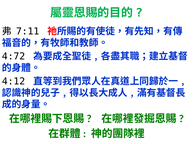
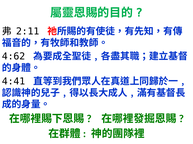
7:11: 7:11 -> 2:11
4:72: 4:72 -> 4:62
4:12: 4:12 -> 4:41
